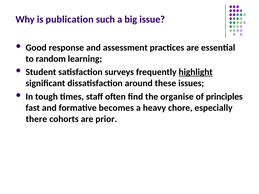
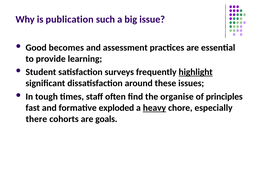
response: response -> becomes
random: random -> provide
becomes: becomes -> exploded
heavy underline: none -> present
prior: prior -> goals
